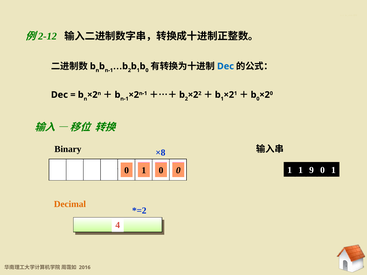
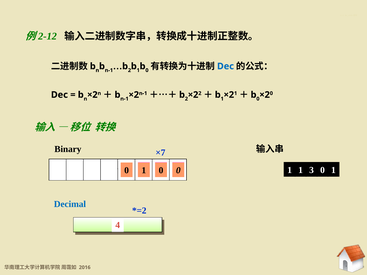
×8: ×8 -> ×7
9: 9 -> 3
Decimal colour: orange -> blue
